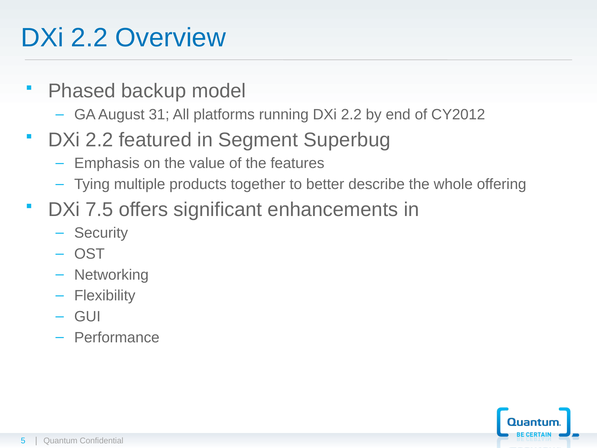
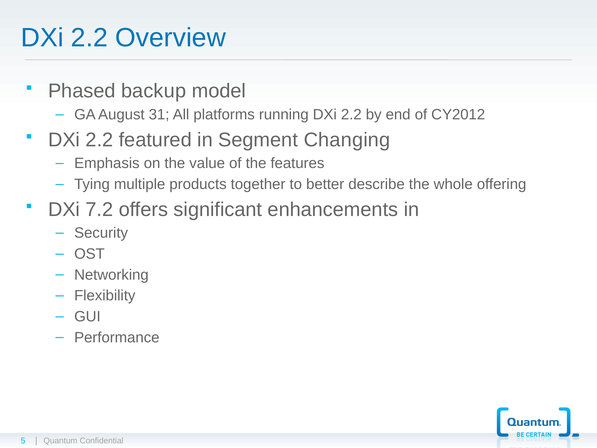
Superbug: Superbug -> Changing
7.5: 7.5 -> 7.2
